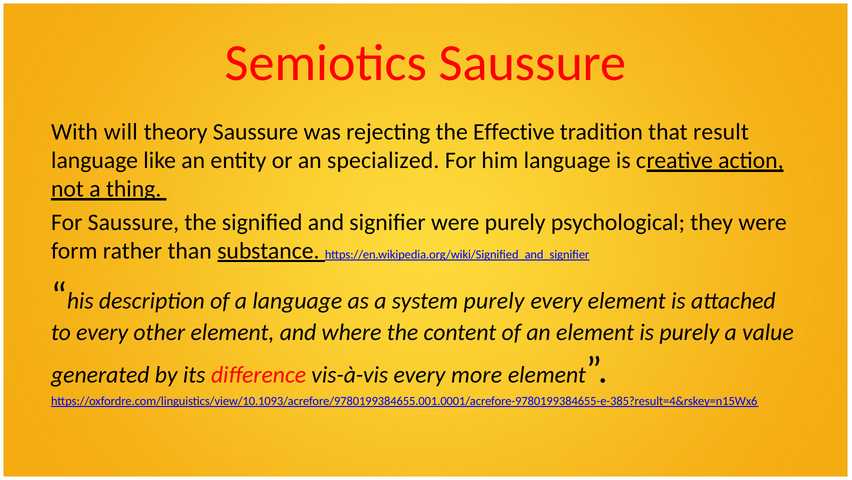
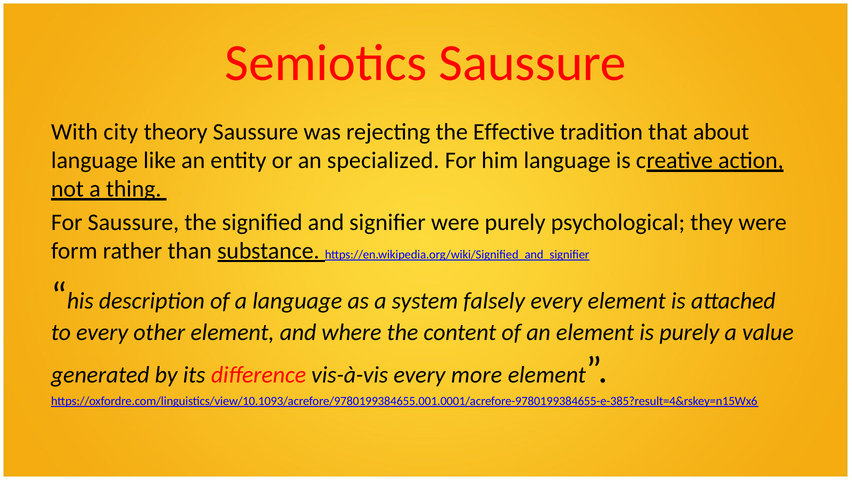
will: will -> city
result: result -> about
system purely: purely -> falsely
